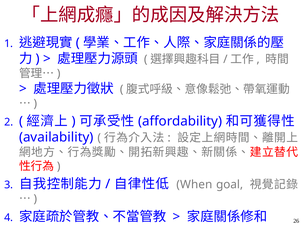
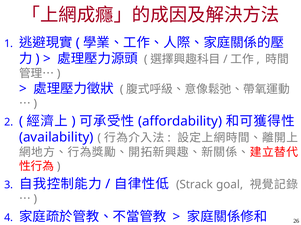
When: When -> Strack
